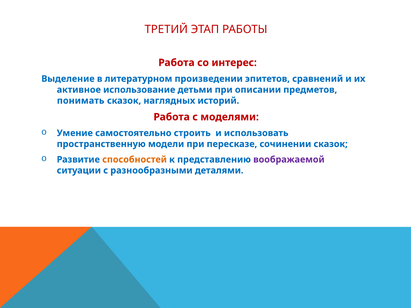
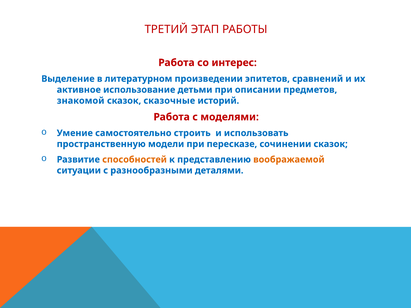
понимать: понимать -> знакомой
наглядных: наглядных -> сказочные
воображаемой colour: purple -> orange
